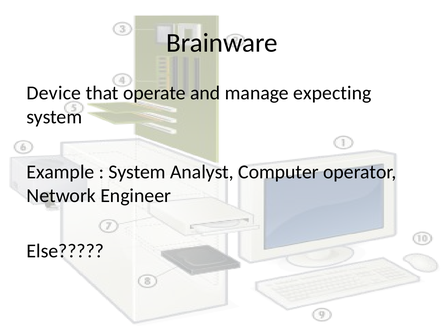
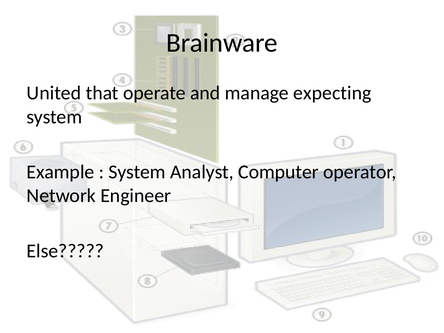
Device: Device -> United
